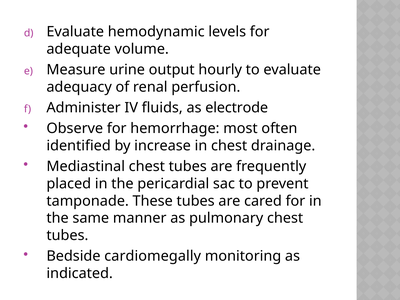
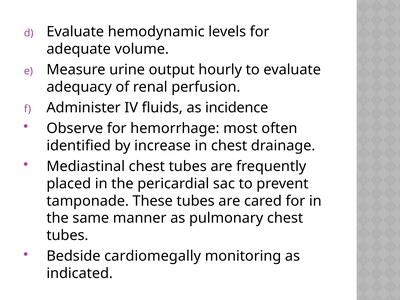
electrode: electrode -> incidence
